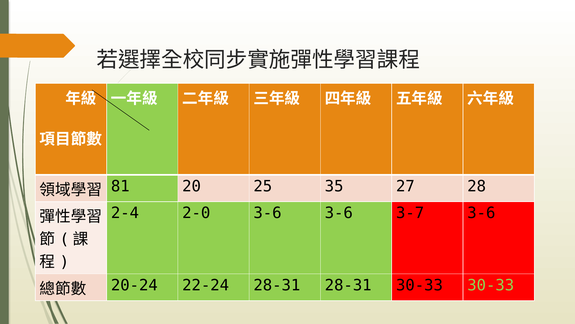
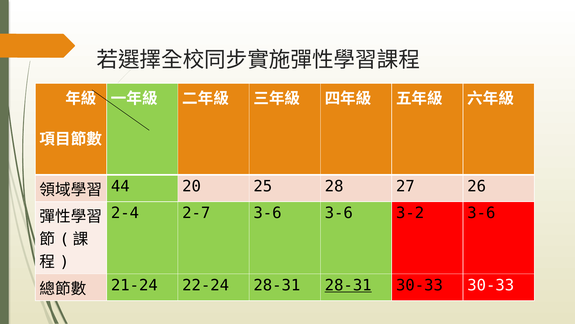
81: 81 -> 44
35: 35 -> 28
28: 28 -> 26
2-0: 2-0 -> 2-7
3-7: 3-7 -> 3-2
20-24: 20-24 -> 21-24
28-31 at (348, 285) underline: none -> present
30-33 at (491, 285) colour: light green -> white
